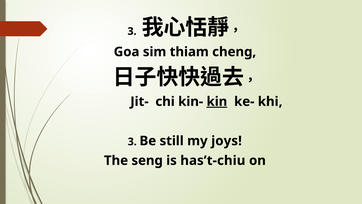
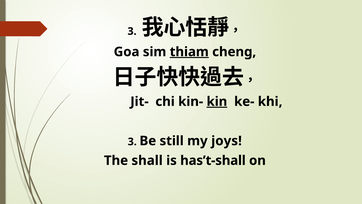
thiam underline: none -> present
seng: seng -> shall
has’t-chiu: has’t-chiu -> has’t-shall
